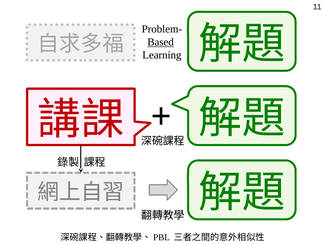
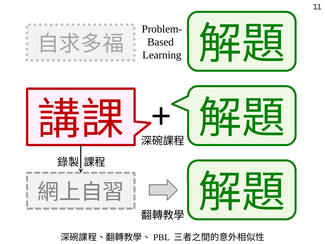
Based underline: present -> none
